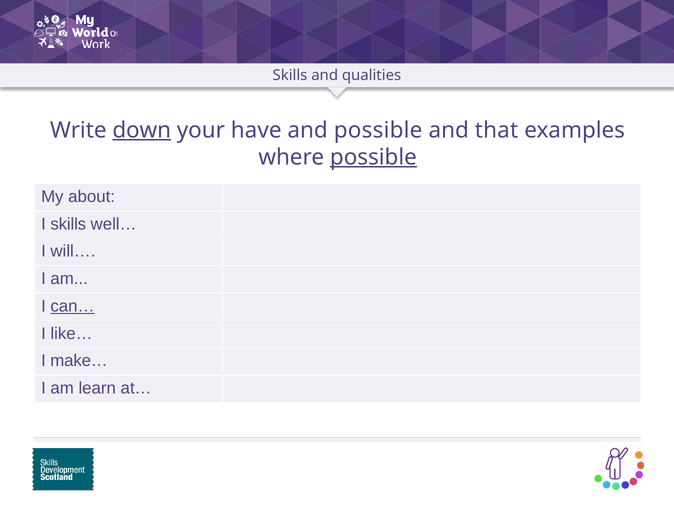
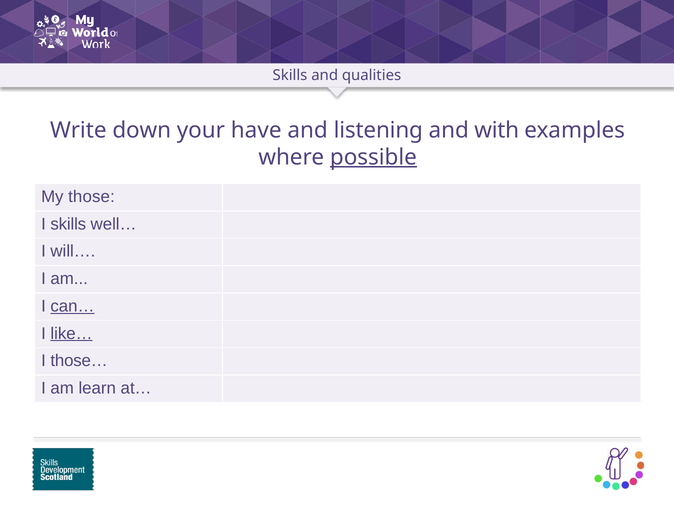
down underline: present -> none
and possible: possible -> listening
that: that -> with
about: about -> those
like… underline: none -> present
make…: make… -> those…
